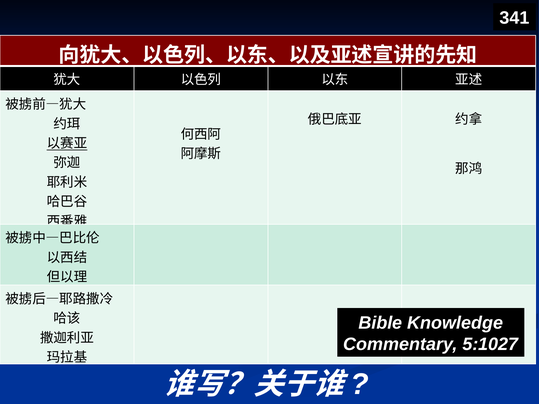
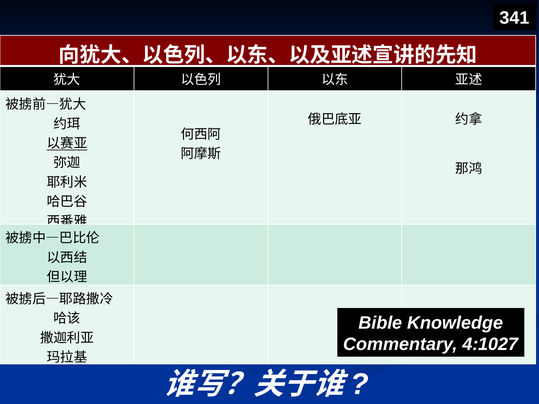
5:1027: 5:1027 -> 4:1027
